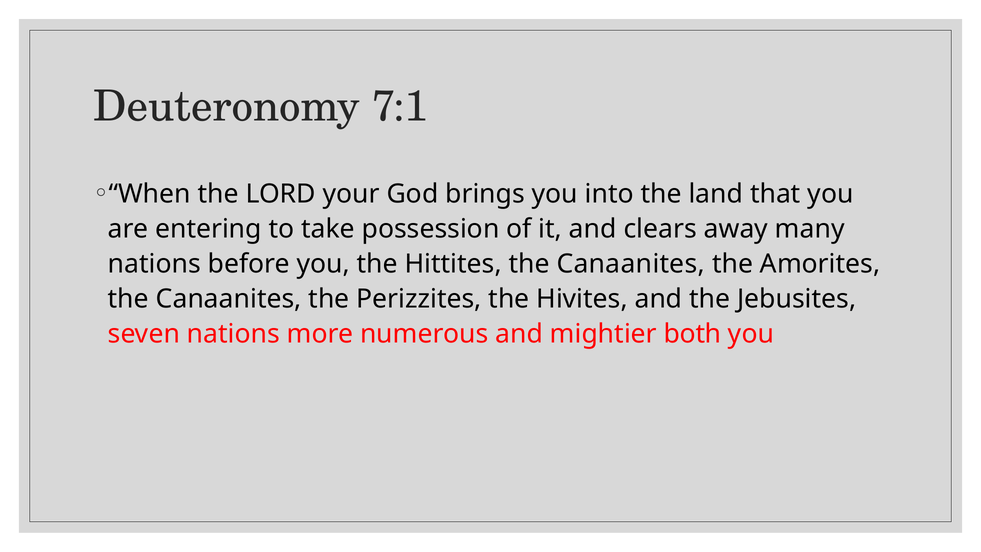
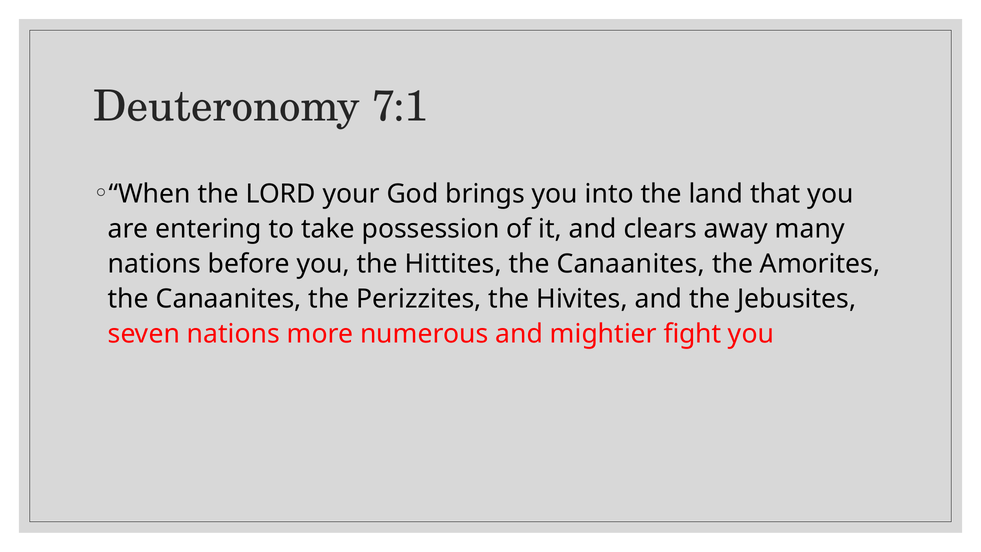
both: both -> fight
